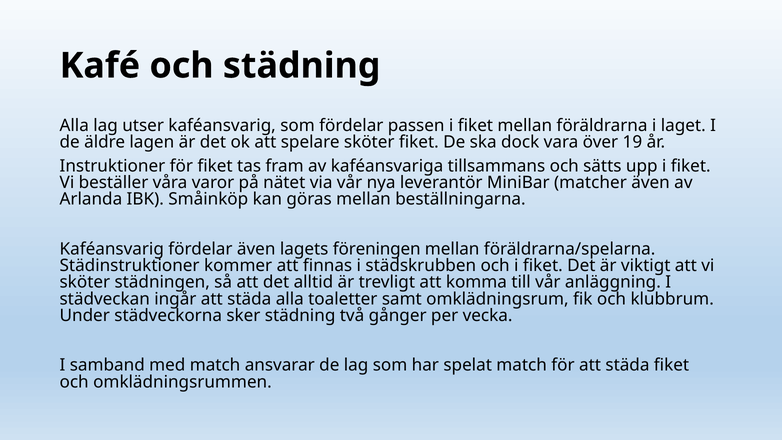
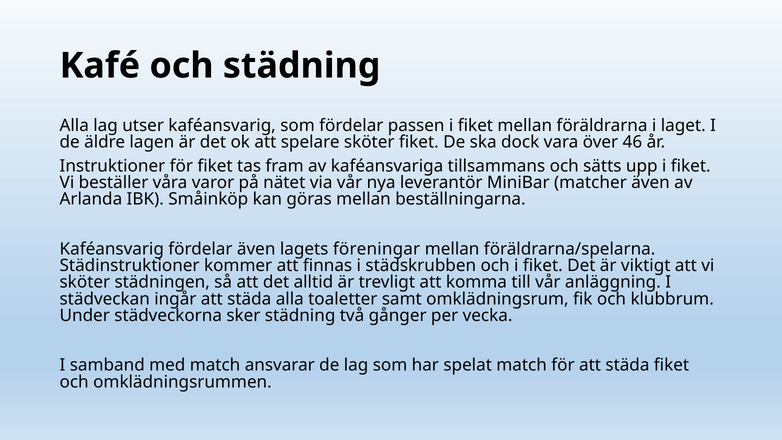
19: 19 -> 46
föreningen: föreningen -> föreningar
